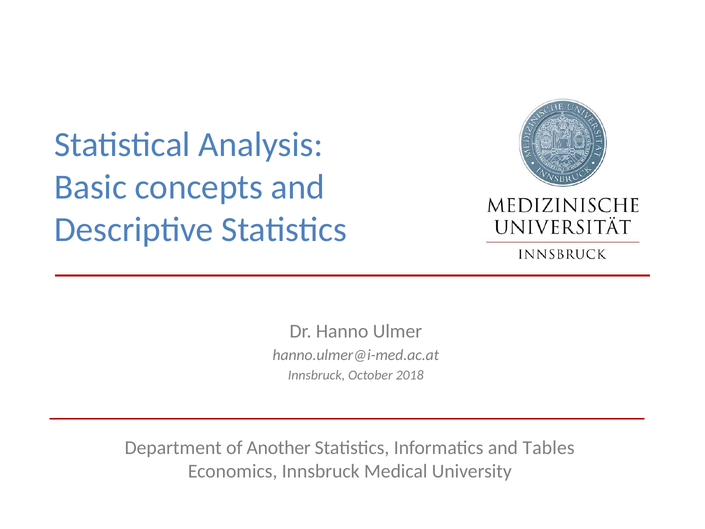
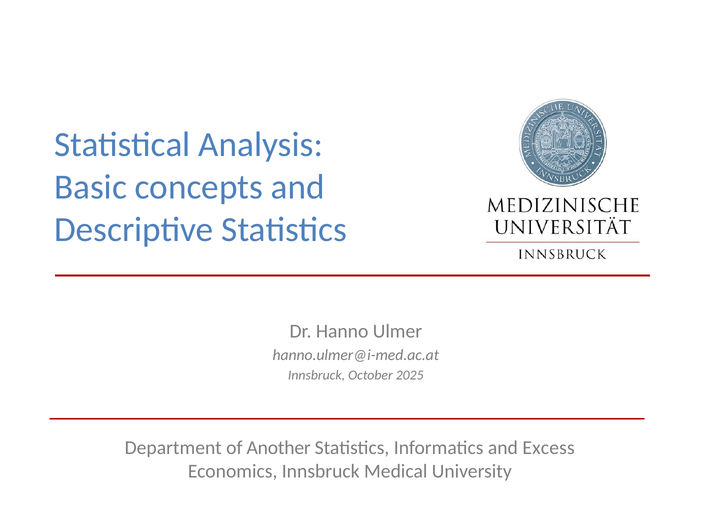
2018: 2018 -> 2025
Tables: Tables -> Excess
